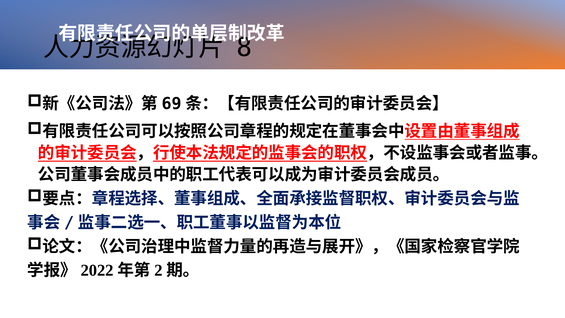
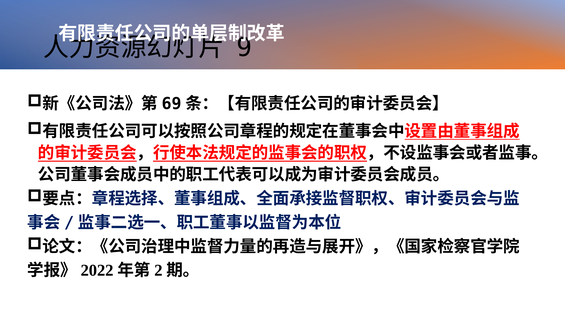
8: 8 -> 9
